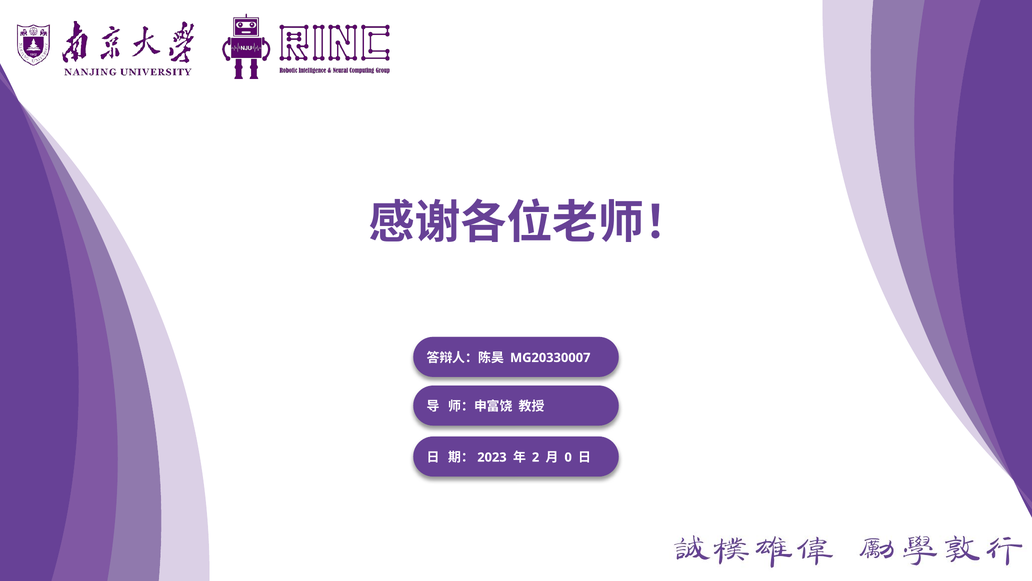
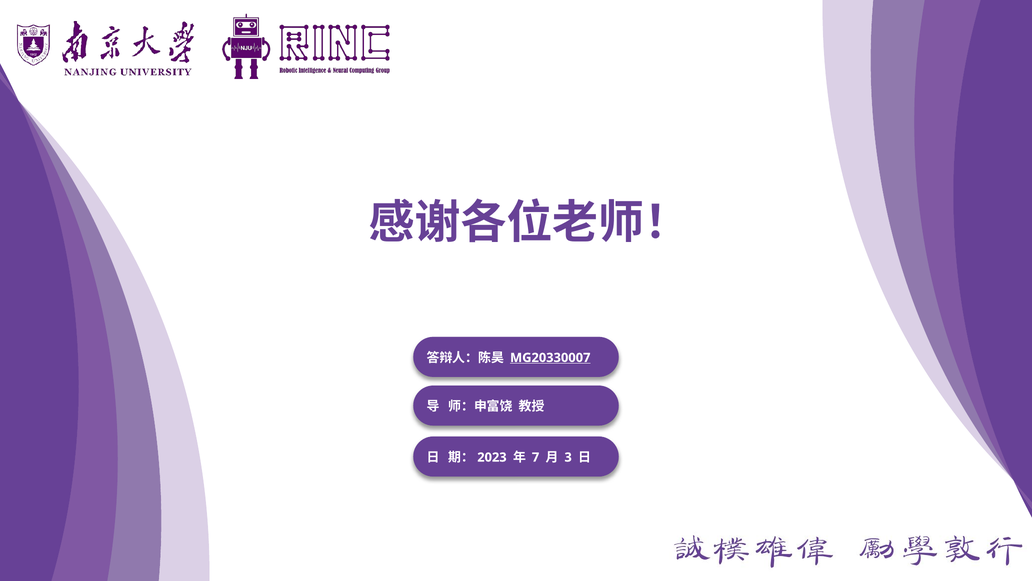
MG20330007 underline: none -> present
2: 2 -> 7
0: 0 -> 3
